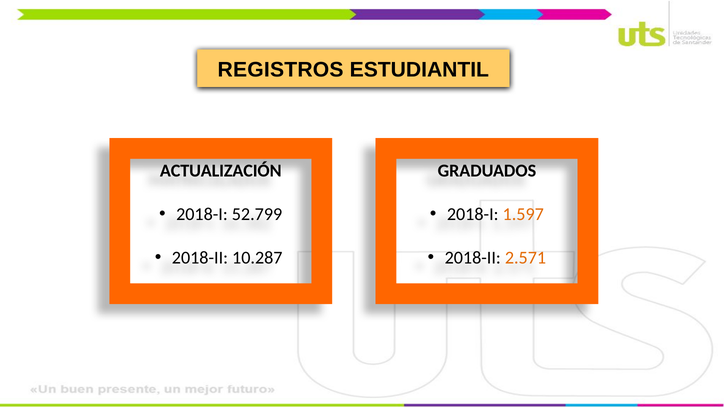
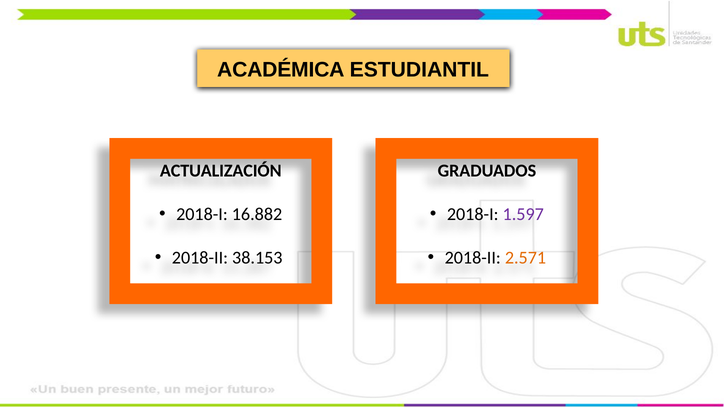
REGISTROS: REGISTROS -> ACADÉMICA
52.799: 52.799 -> 16.882
1.597 colour: orange -> purple
10.287: 10.287 -> 38.153
